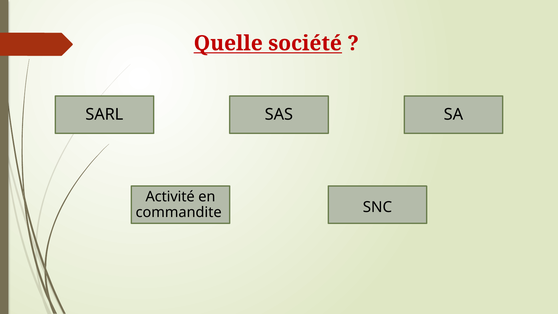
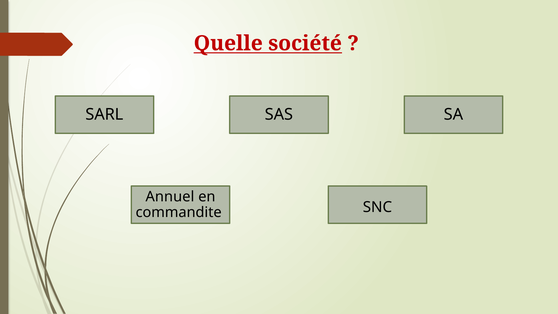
Activité: Activité -> Annuel
